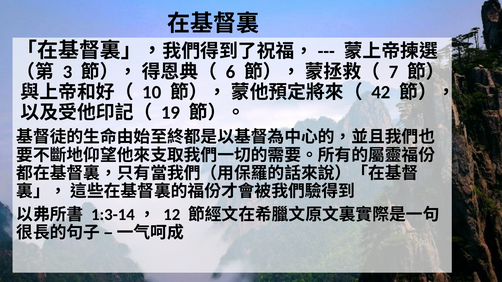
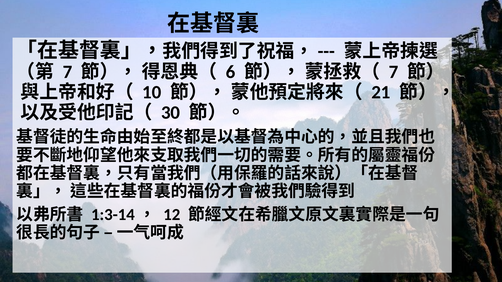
3 at (68, 72): 3 -> 7
42: 42 -> 21
19: 19 -> 30
